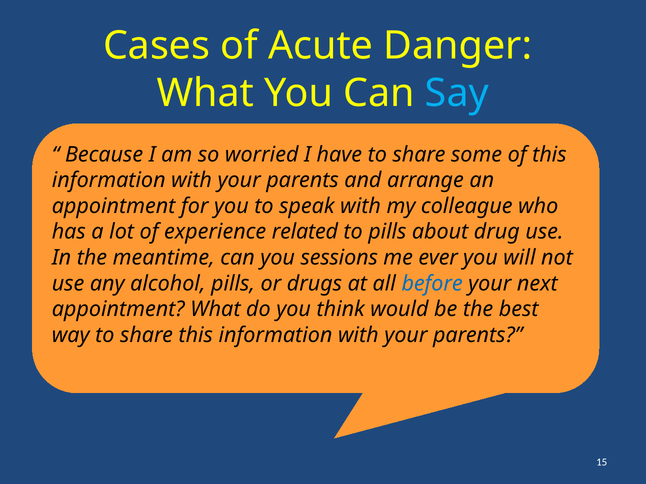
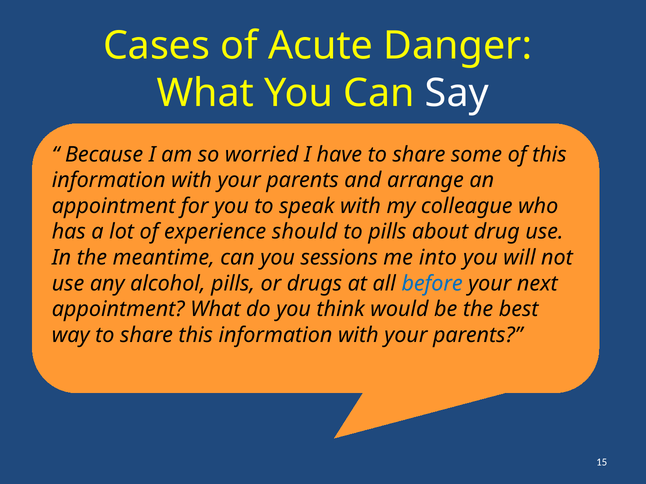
Say colour: light blue -> white
related: related -> should
ever: ever -> into
